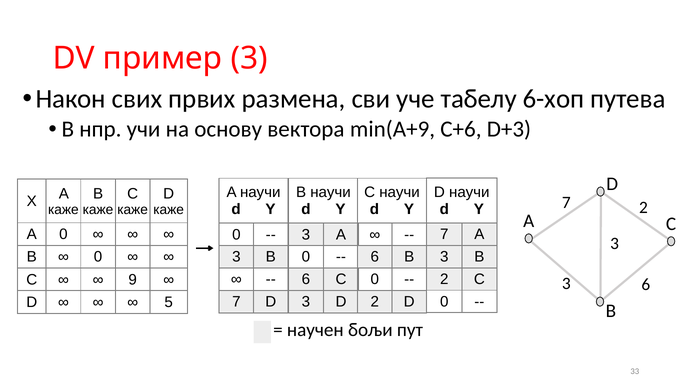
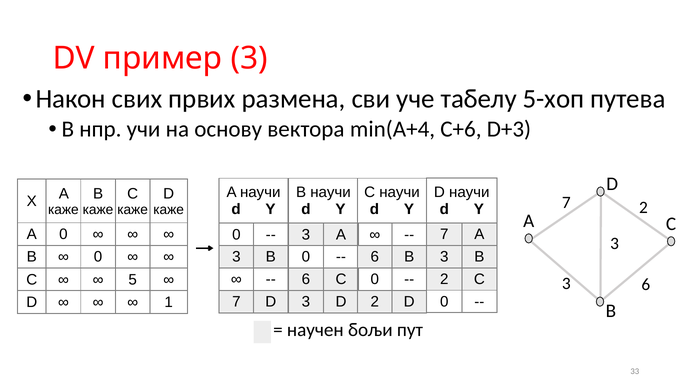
6-хоп: 6-хоп -> 5-хоп
min(A+9: min(A+9 -> min(A+4
9: 9 -> 5
5: 5 -> 1
